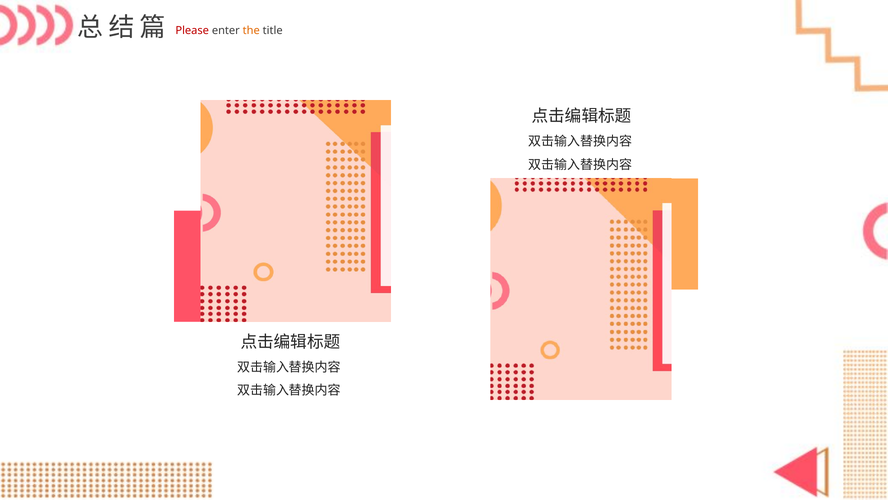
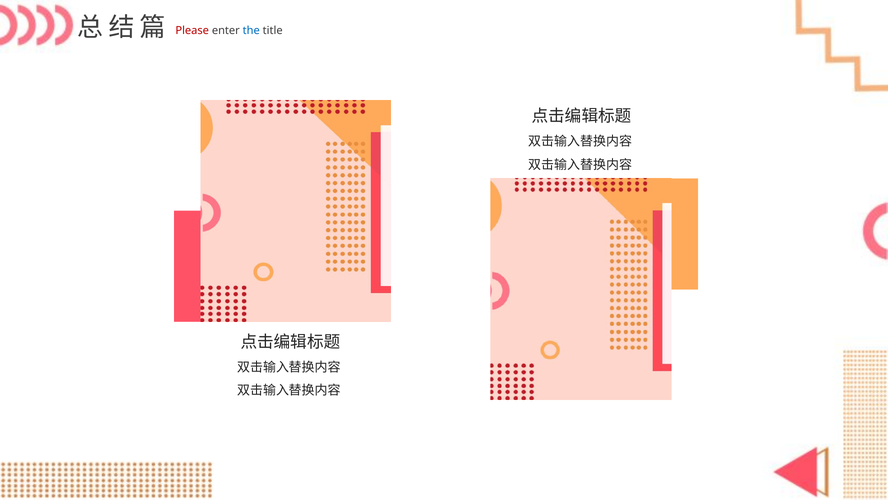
the colour: orange -> blue
